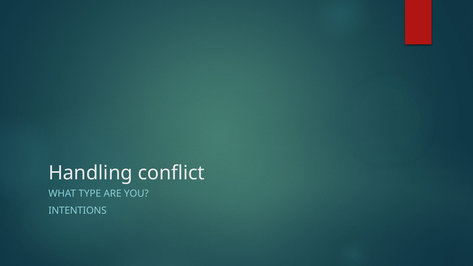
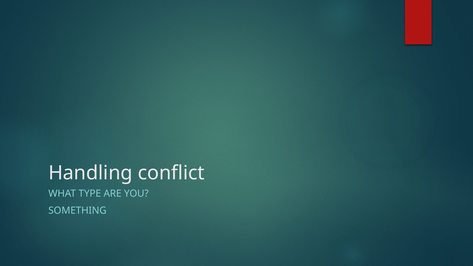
INTENTIONS: INTENTIONS -> SOMETHING
